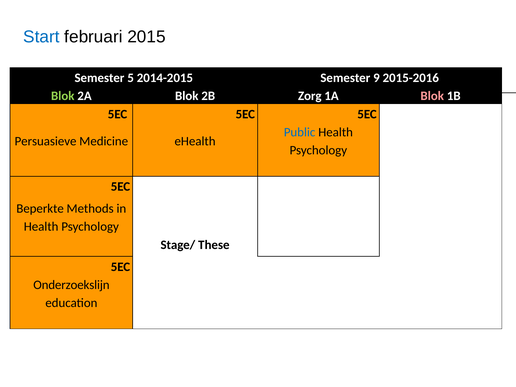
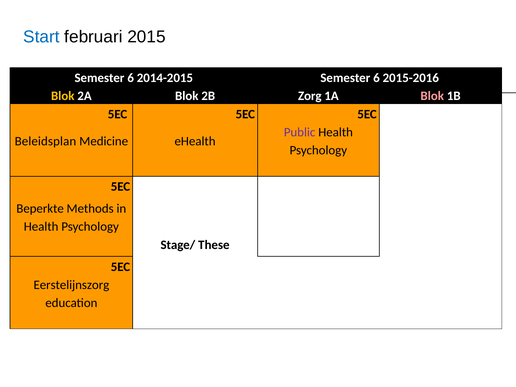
5 at (131, 78): 5 -> 6
2014-2015 Semester 9: 9 -> 6
Blok at (63, 96) colour: light green -> yellow
Public colour: blue -> purple
Persuasieve: Persuasieve -> Beleidsplan
Onderzoekslijn: Onderzoekslijn -> Eerstelijnszorg
